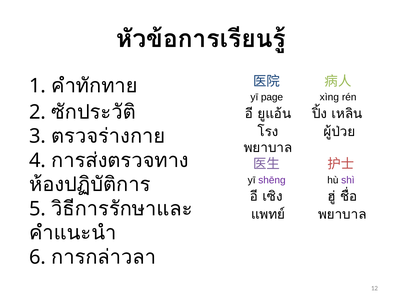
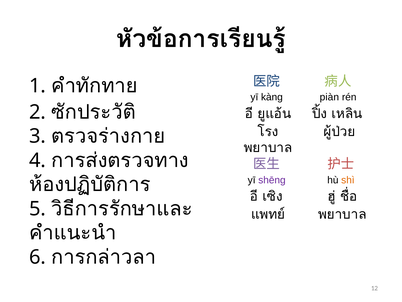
page: page -> kàng
xìng: xìng -> piàn
shì colour: purple -> orange
